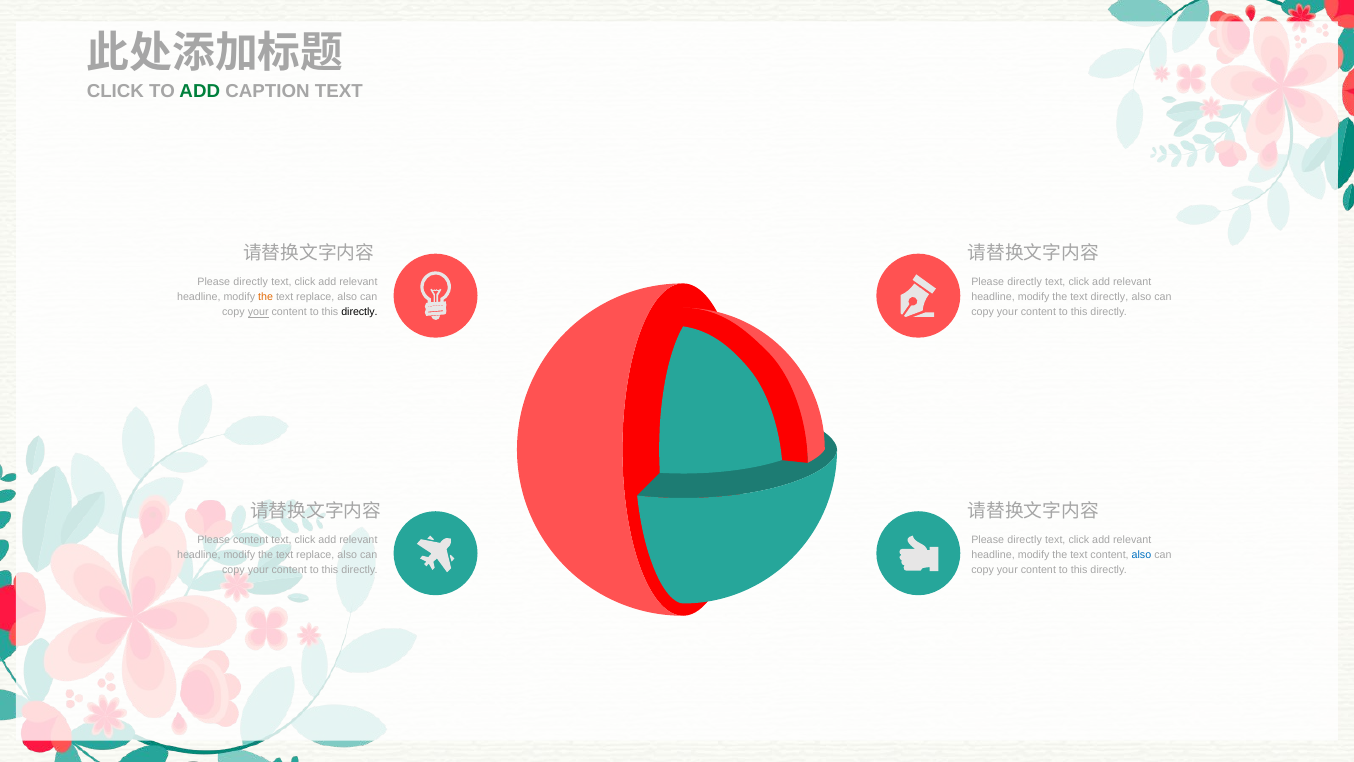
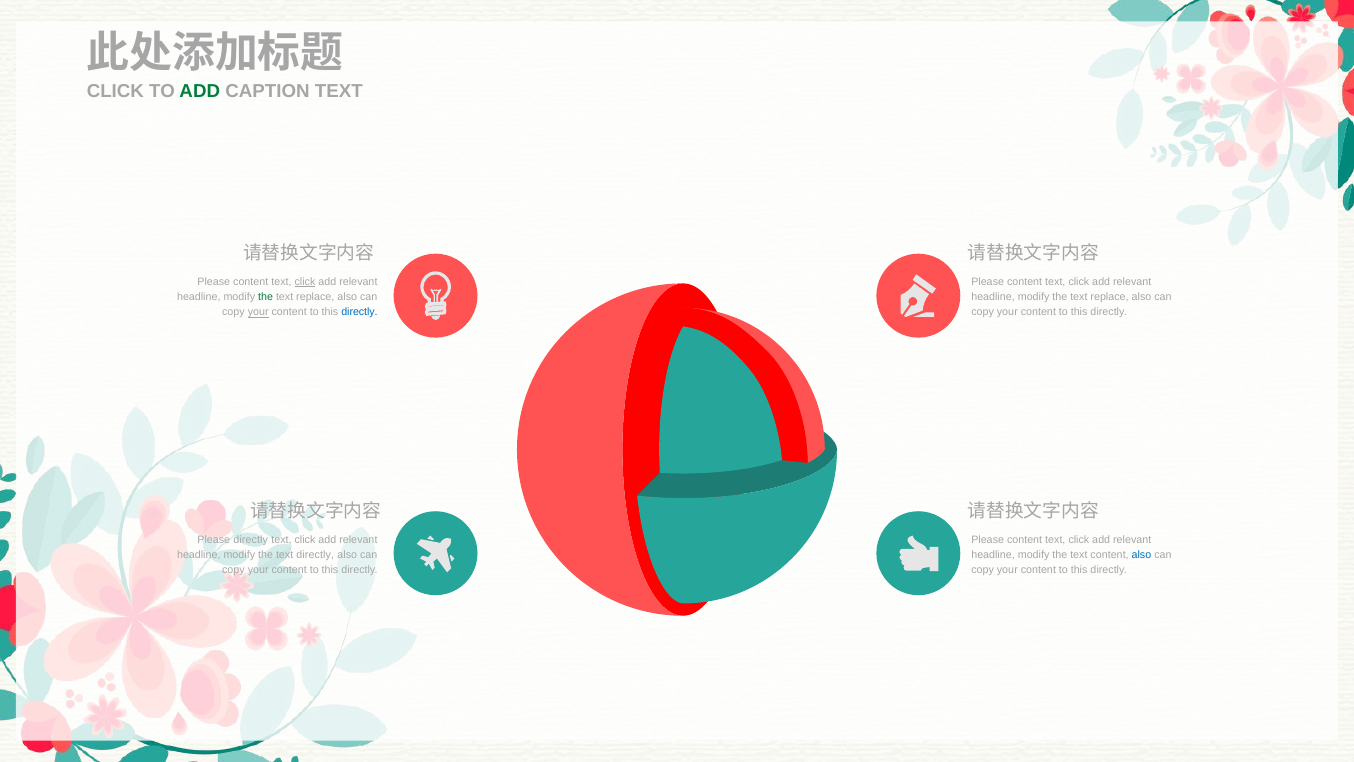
directly at (251, 281): directly -> content
click at (305, 281) underline: none -> present
directly at (1025, 281): directly -> content
the at (266, 297) colour: orange -> green
directly at (1110, 297): directly -> replace
directly at (359, 312) colour: black -> blue
Please content: content -> directly
directly at (1025, 539): directly -> content
replace at (315, 555): replace -> directly
